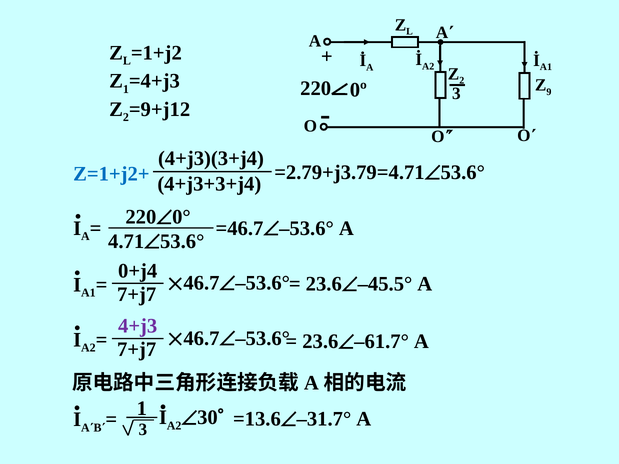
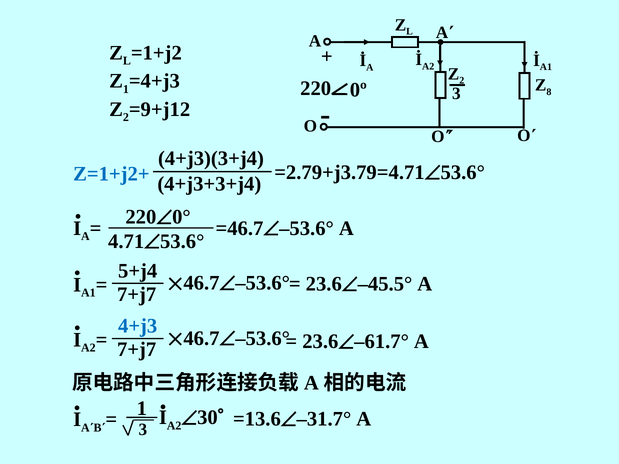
9: 9 -> 8
0+j4: 0+j4 -> 5+j4
4+j3 colour: purple -> blue
